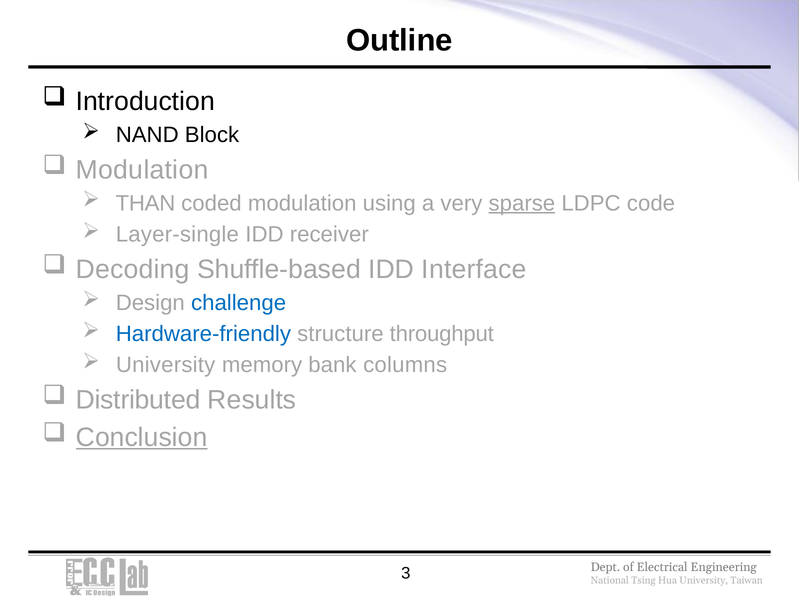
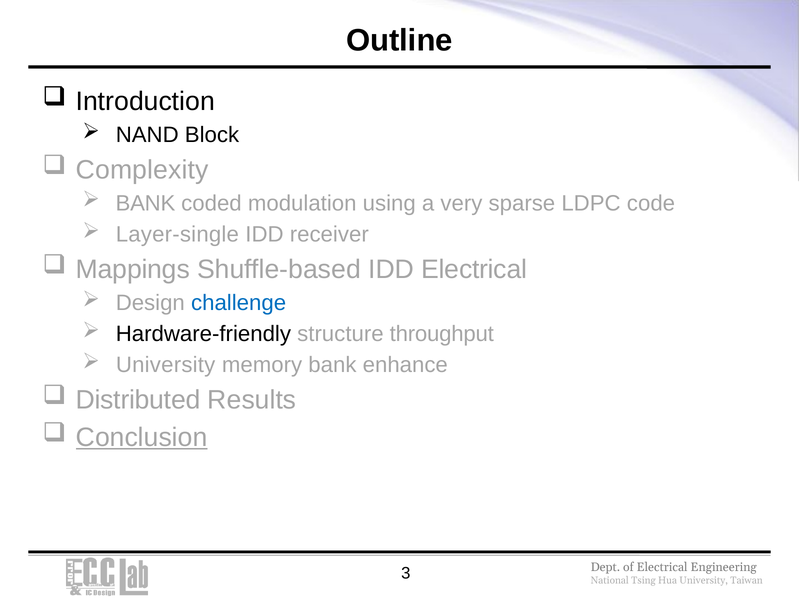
Modulation at (142, 170): Modulation -> Complexity
THAN at (145, 203): THAN -> BANK
sparse underline: present -> none
Decoding: Decoding -> Mappings
IDD Interface: Interface -> Electrical
Hardware-friendly colour: blue -> black
columns: columns -> enhance
